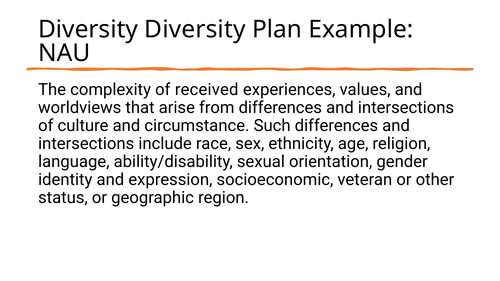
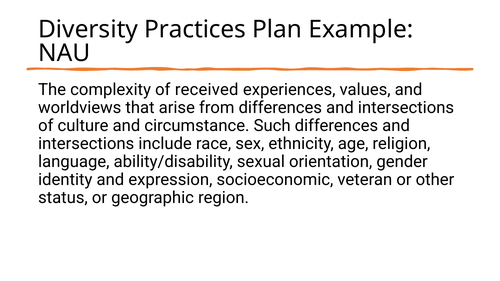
Diversity Diversity: Diversity -> Practices
